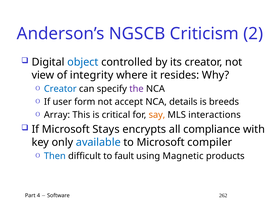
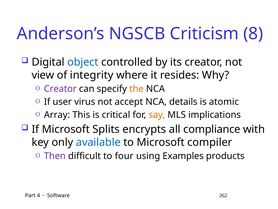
2: 2 -> 8
Creator at (60, 89) colour: blue -> purple
the colour: purple -> orange
form: form -> virus
breeds: breeds -> atomic
interactions: interactions -> implications
Stays: Stays -> Splits
Then colour: blue -> purple
fault: fault -> four
Magnetic: Magnetic -> Examples
